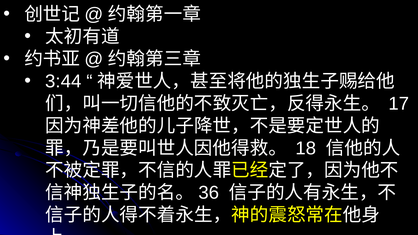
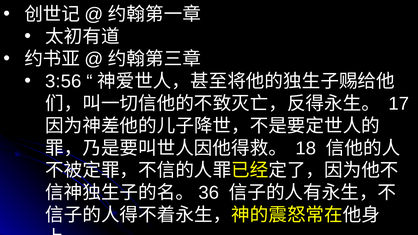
3:44: 3:44 -> 3:56
